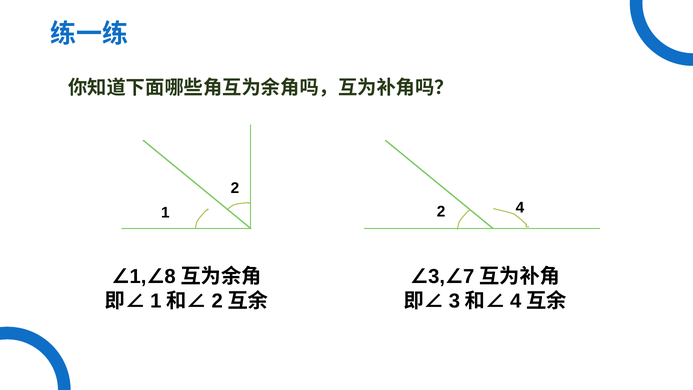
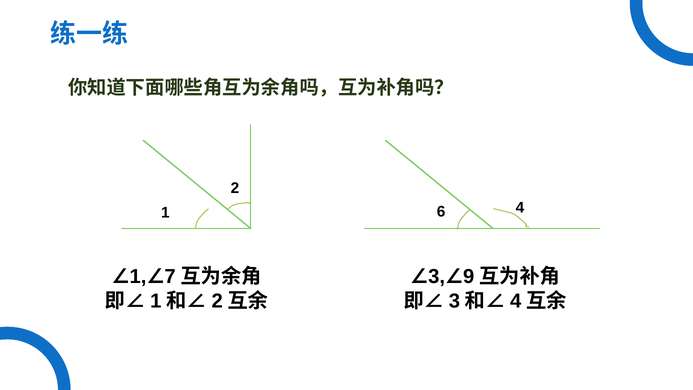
1 2: 2 -> 6
8: 8 -> 7
7: 7 -> 9
